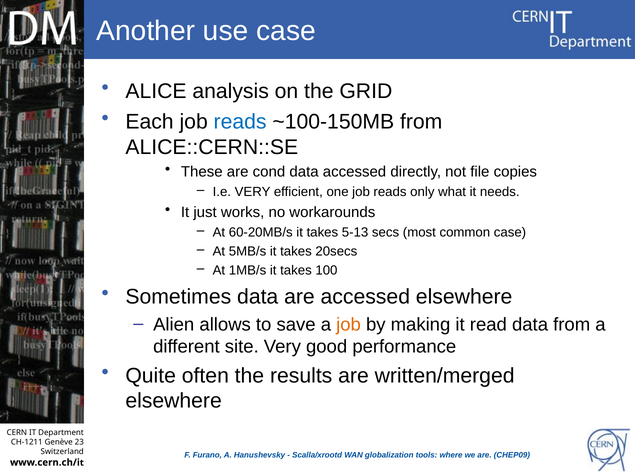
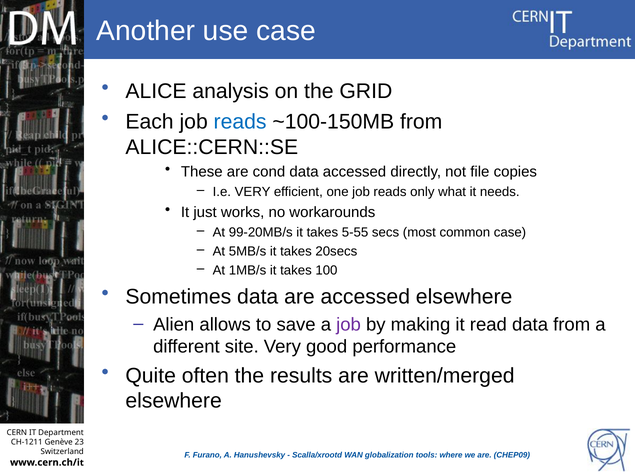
60-20MB/s: 60-20MB/s -> 99-20MB/s
5-13: 5-13 -> 5-55
job at (349, 325) colour: orange -> purple
